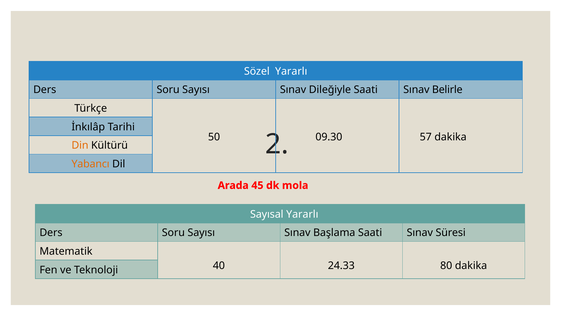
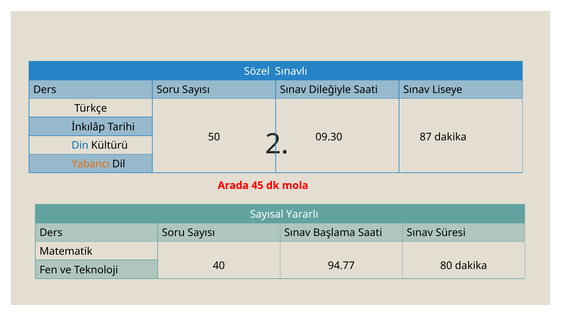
Sözel Yararlı: Yararlı -> Sınavlı
Belirle: Belirle -> Liseye
57: 57 -> 87
Din colour: orange -> blue
24.33: 24.33 -> 94.77
